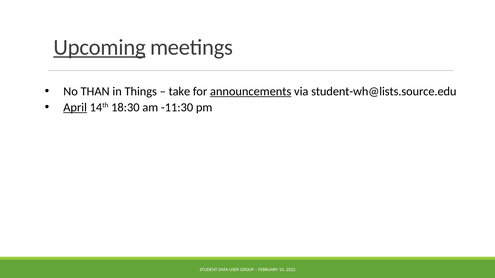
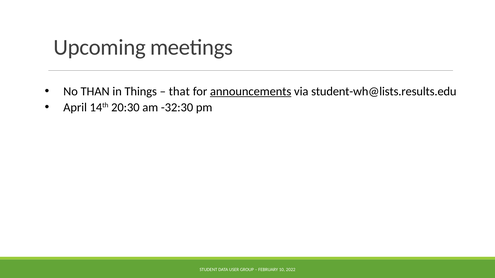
Upcoming underline: present -> none
take: take -> that
student-wh@lists.source.edu: student-wh@lists.source.edu -> student-wh@lists.results.edu
April underline: present -> none
18:30: 18:30 -> 20:30
-11:30: -11:30 -> -32:30
